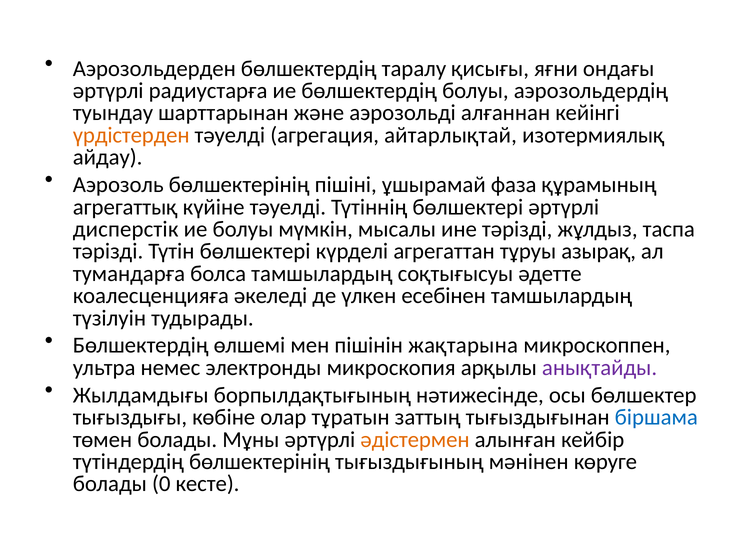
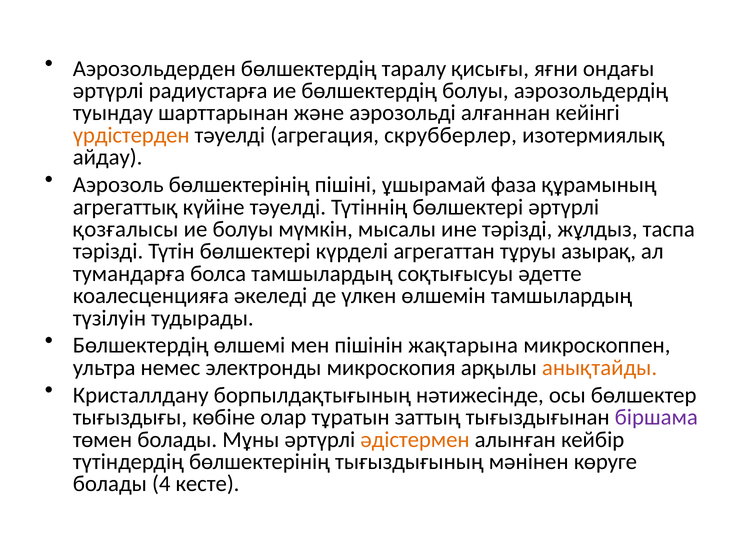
айтарлықтай: айтарлықтай -> скрубберлер
дисперстік: дисперстік -> қозғалысы
есебінен: есебінен -> өлшемін
анықтайды colour: purple -> orange
Жылдамдығы: Жылдамдығы -> Кристаллдану
біршама colour: blue -> purple
0: 0 -> 4
